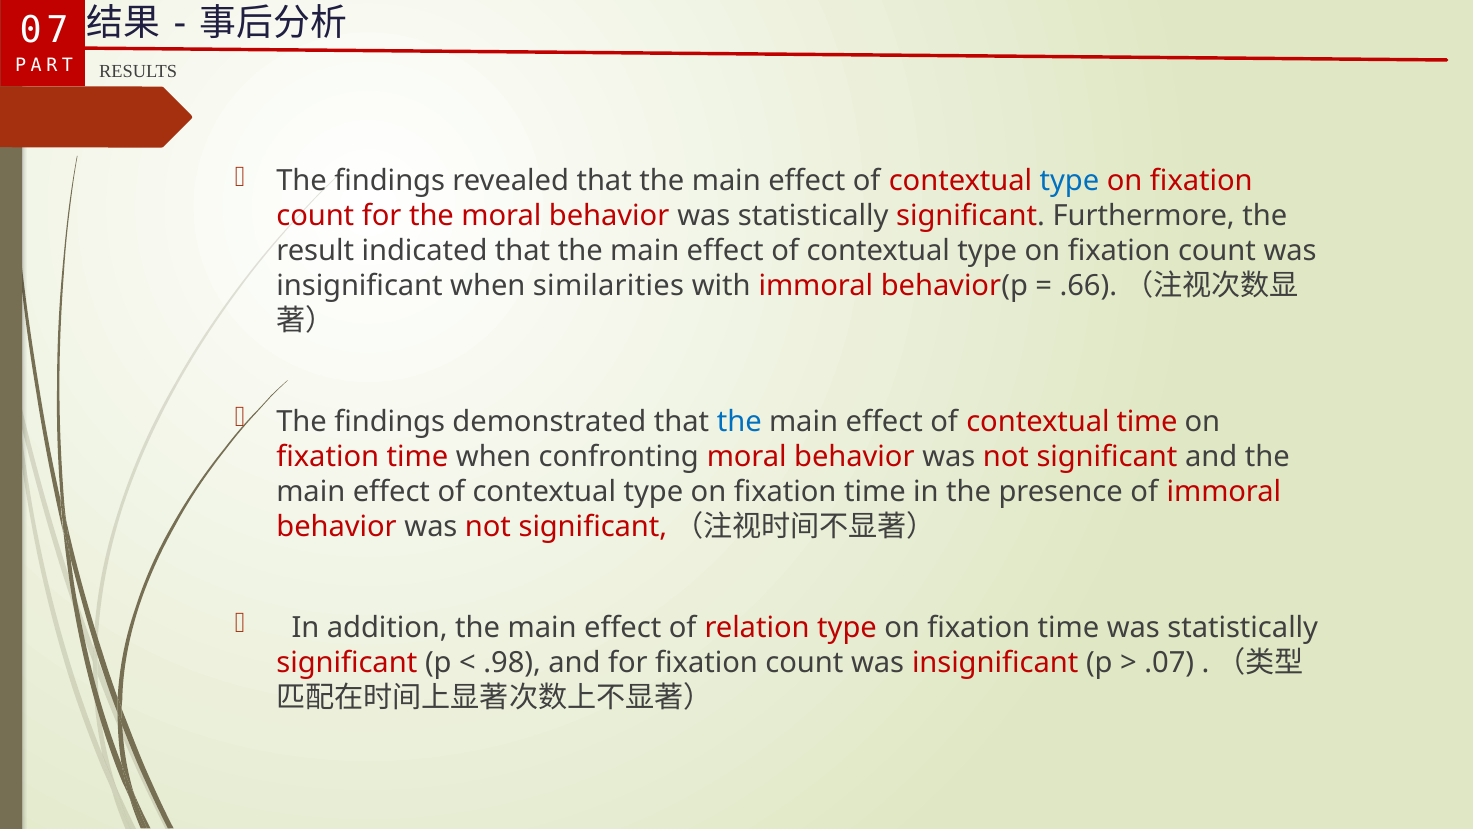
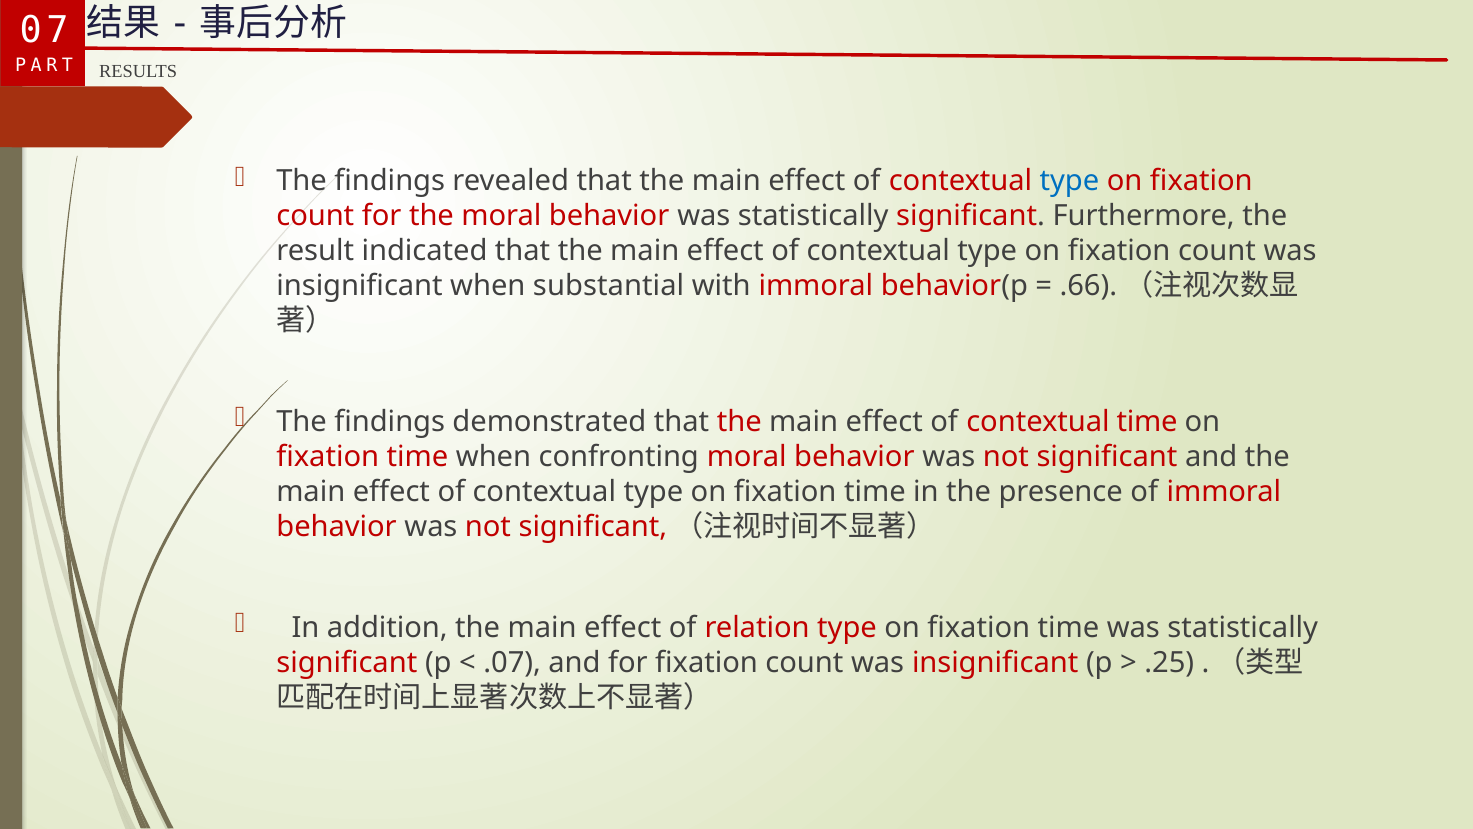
similarities: similarities -> substantial
the at (739, 422) colour: blue -> red
.98: .98 -> .07
.07: .07 -> .25
